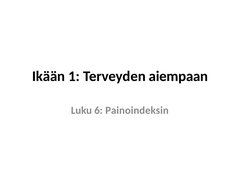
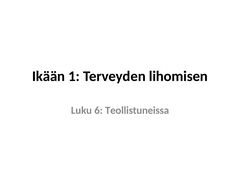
aiempaan: aiempaan -> lihomisen
Painoindeksin: Painoindeksin -> Teollistuneissa
